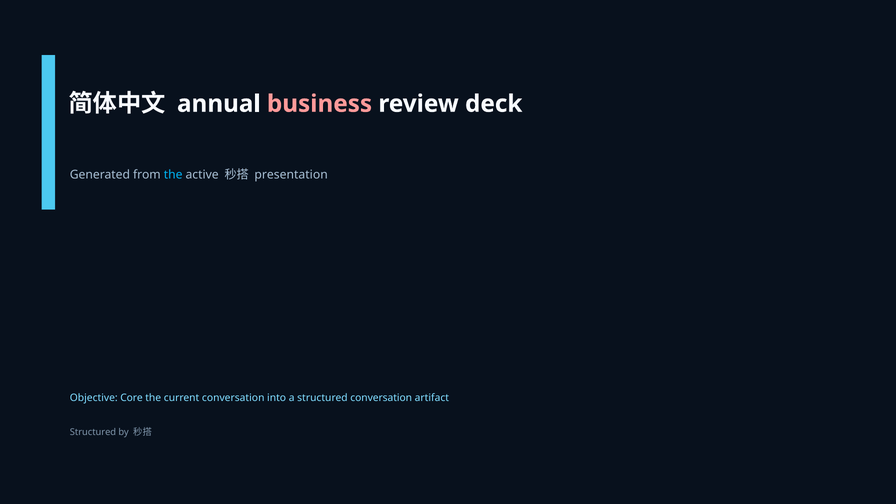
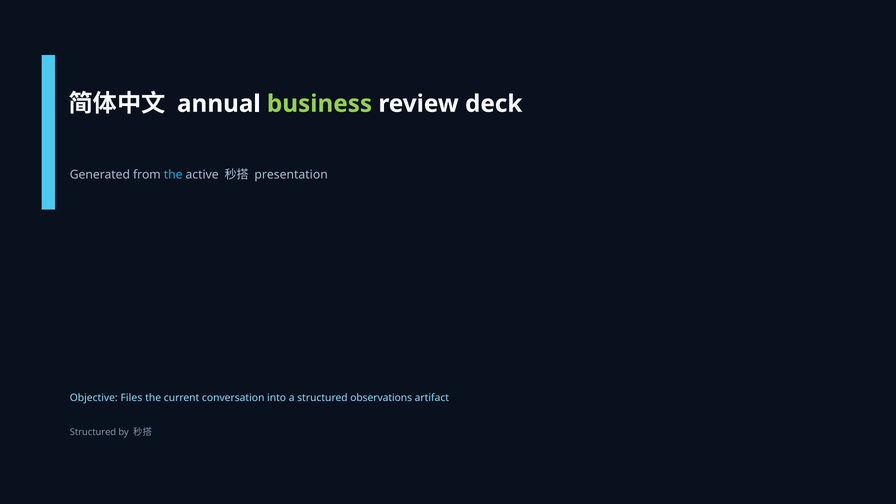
business colour: pink -> light green
Core: Core -> Files
structured conversation: conversation -> observations
